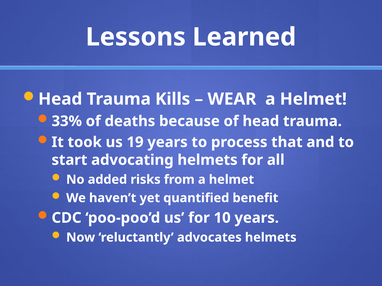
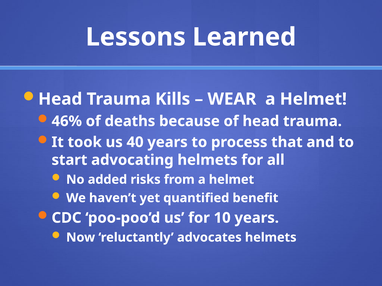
33%: 33% -> 46%
19: 19 -> 40
